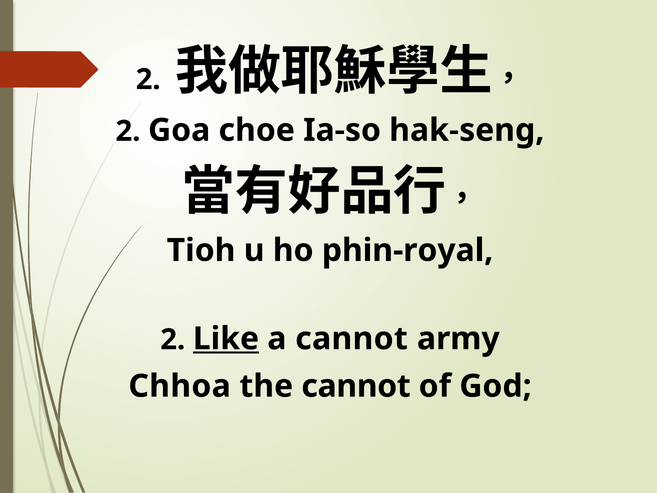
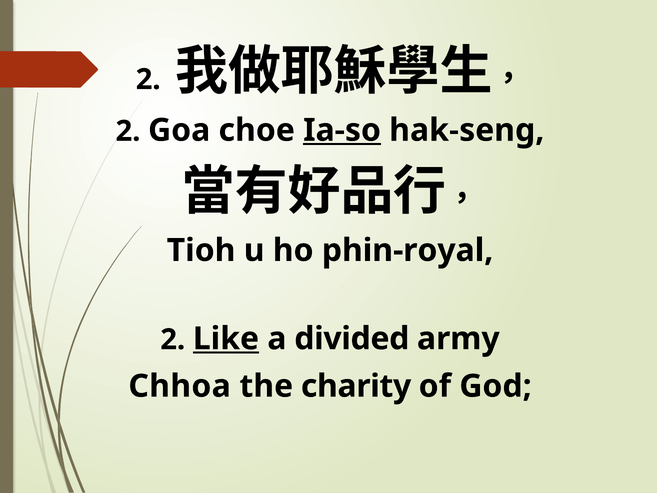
Ia-so underline: none -> present
a cannot: cannot -> divided
the cannot: cannot -> charity
